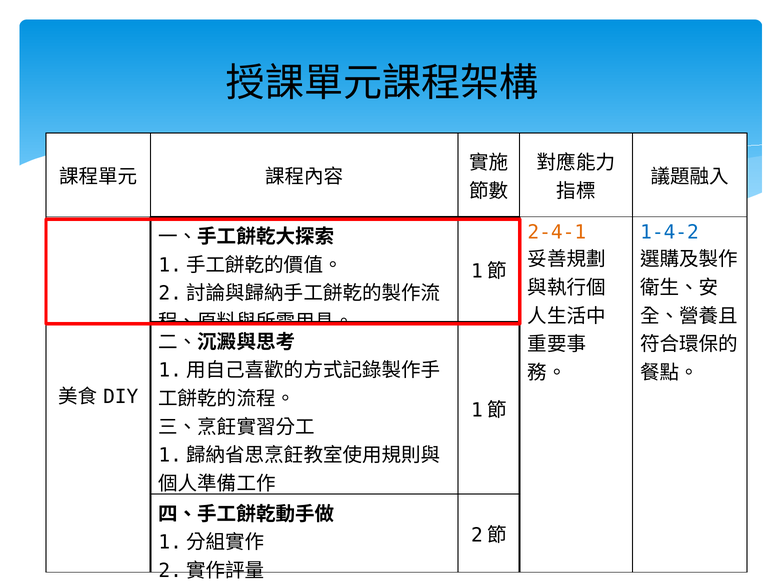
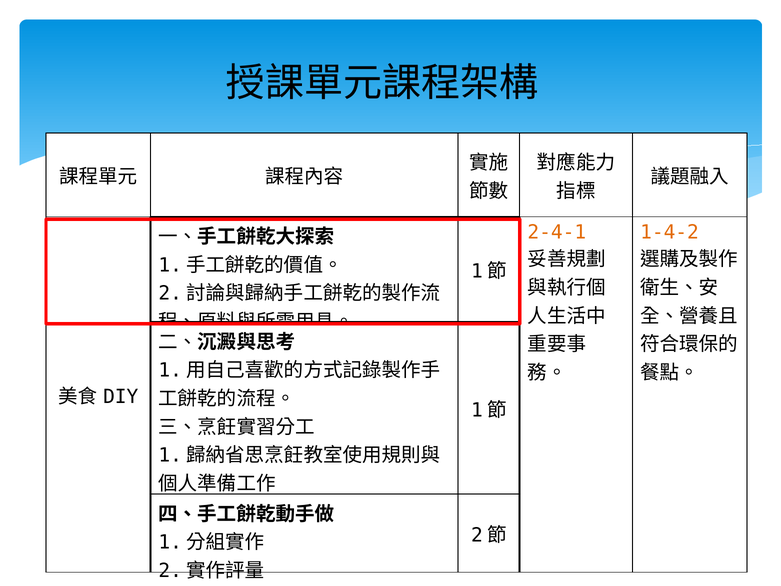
1-4-2 colour: blue -> orange
